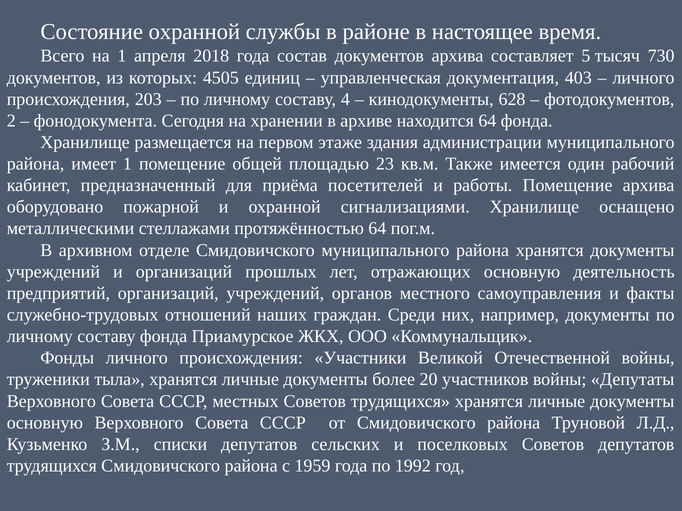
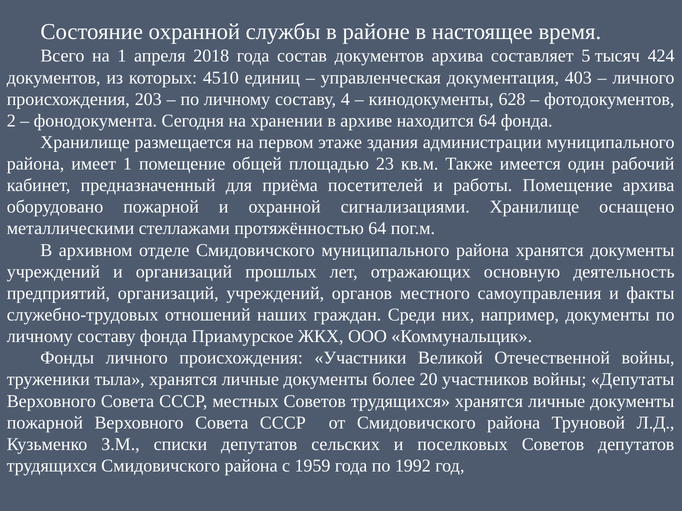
730: 730 -> 424
4505: 4505 -> 4510
основную at (45, 423): основную -> пожарной
